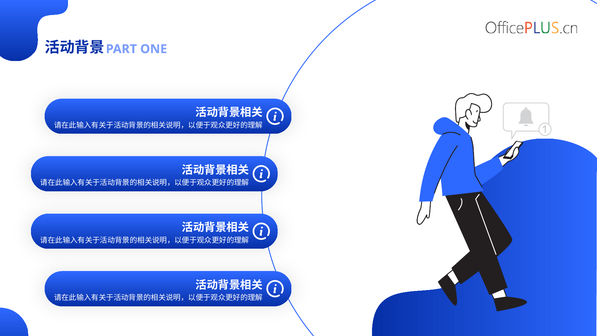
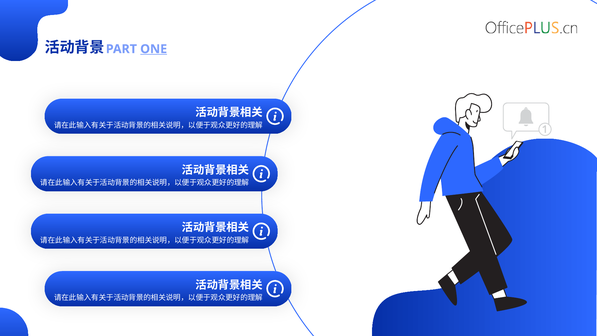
ONE underline: none -> present
